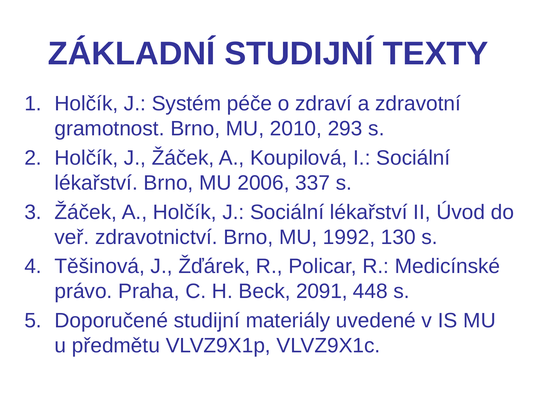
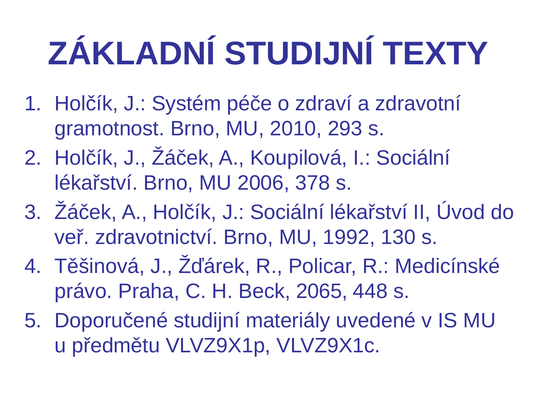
337: 337 -> 378
2091: 2091 -> 2065
